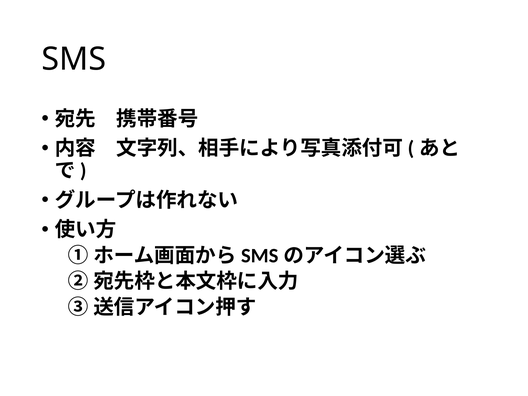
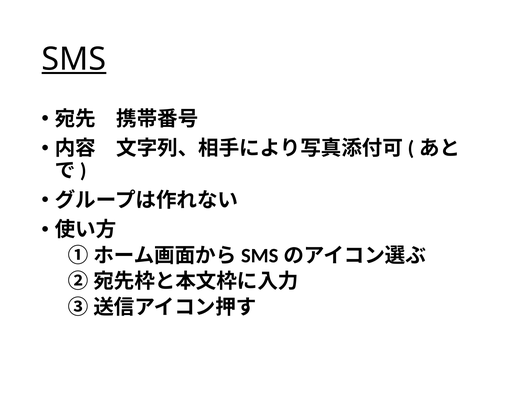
SMS underline: none -> present
